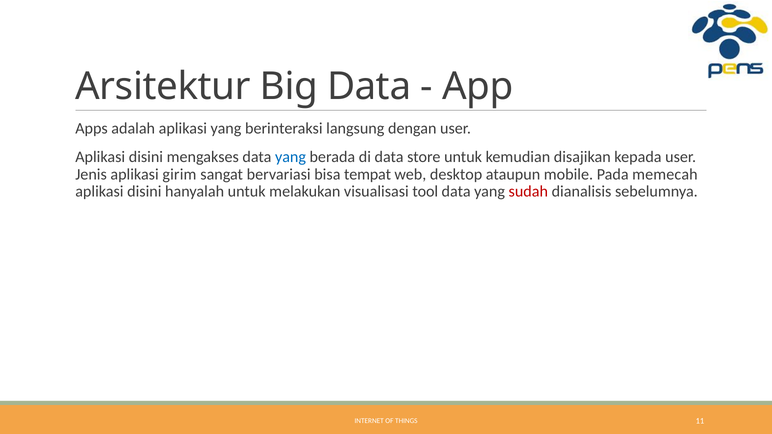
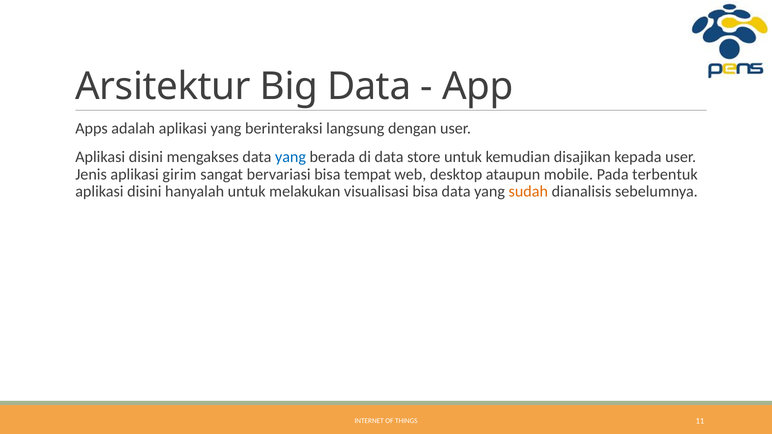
memecah: memecah -> terbentuk
visualisasi tool: tool -> bisa
sudah colour: red -> orange
